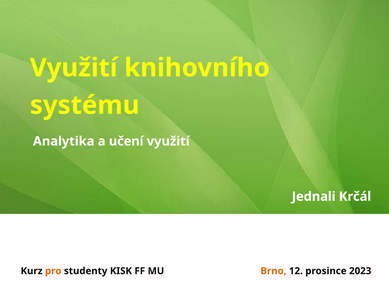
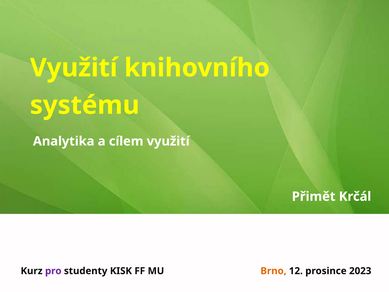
učení: učení -> cílem
Jednali: Jednali -> Přimět
pro colour: orange -> purple
